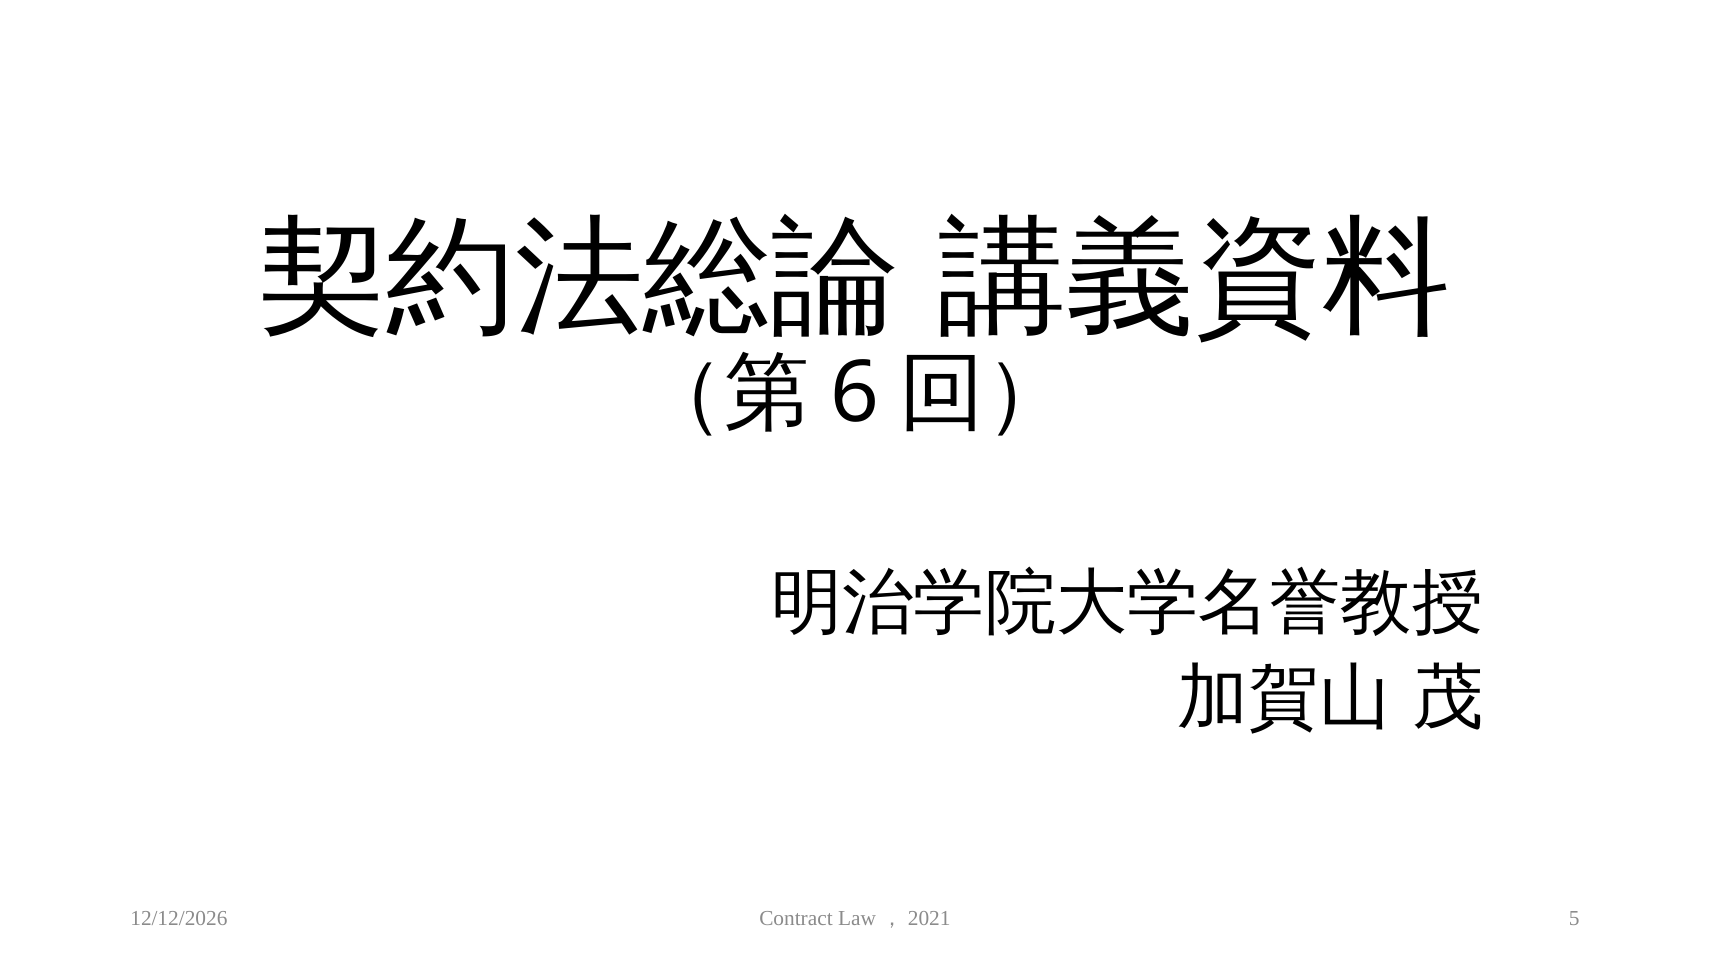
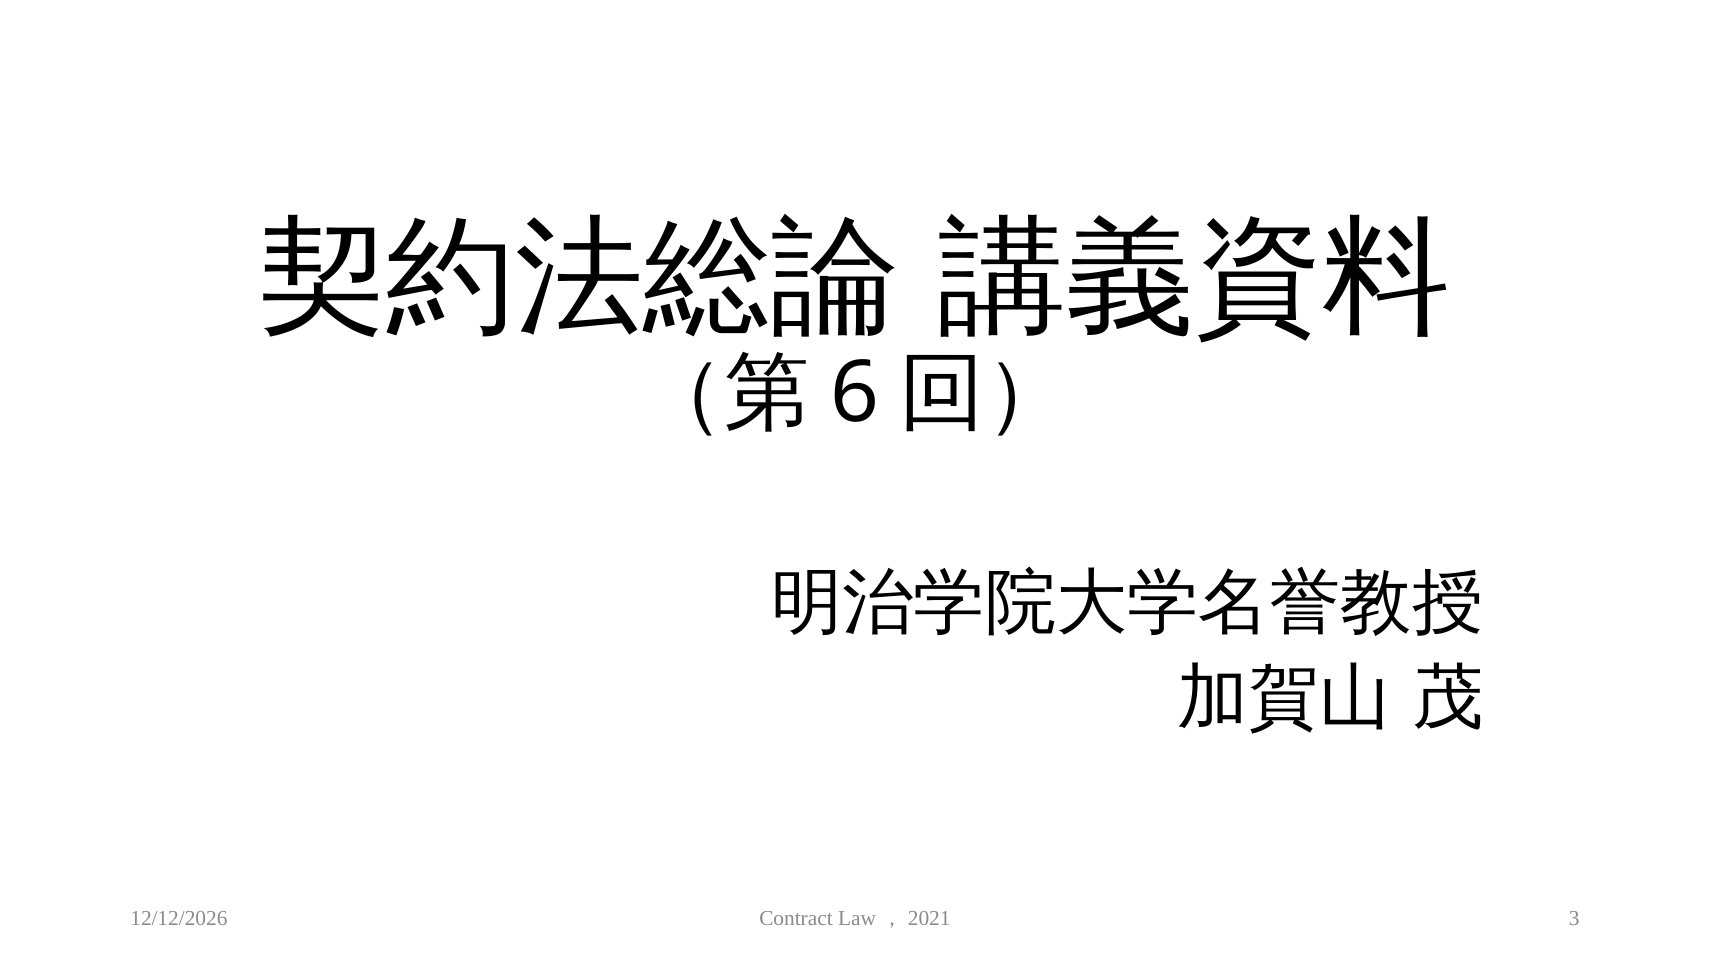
5: 5 -> 3
